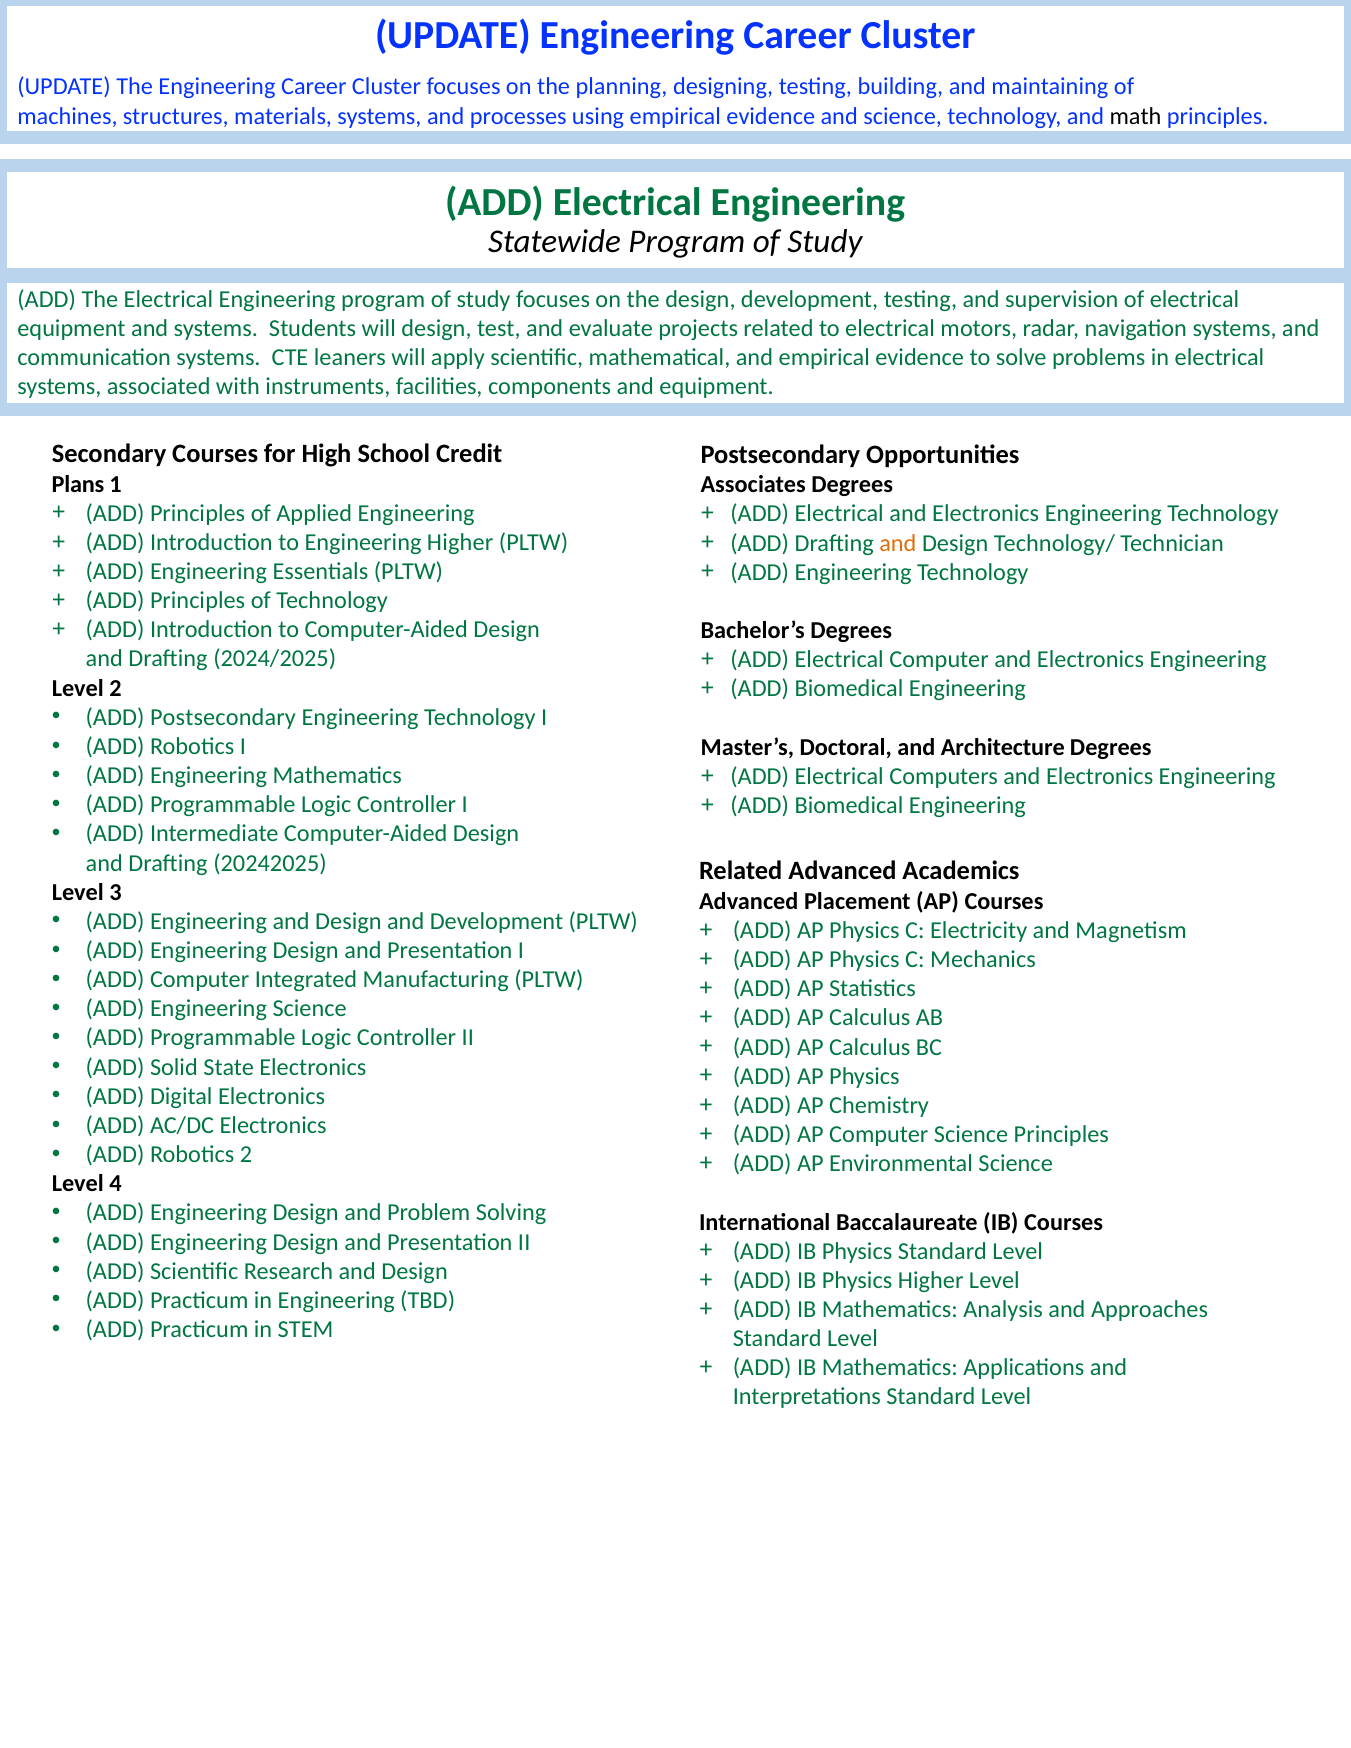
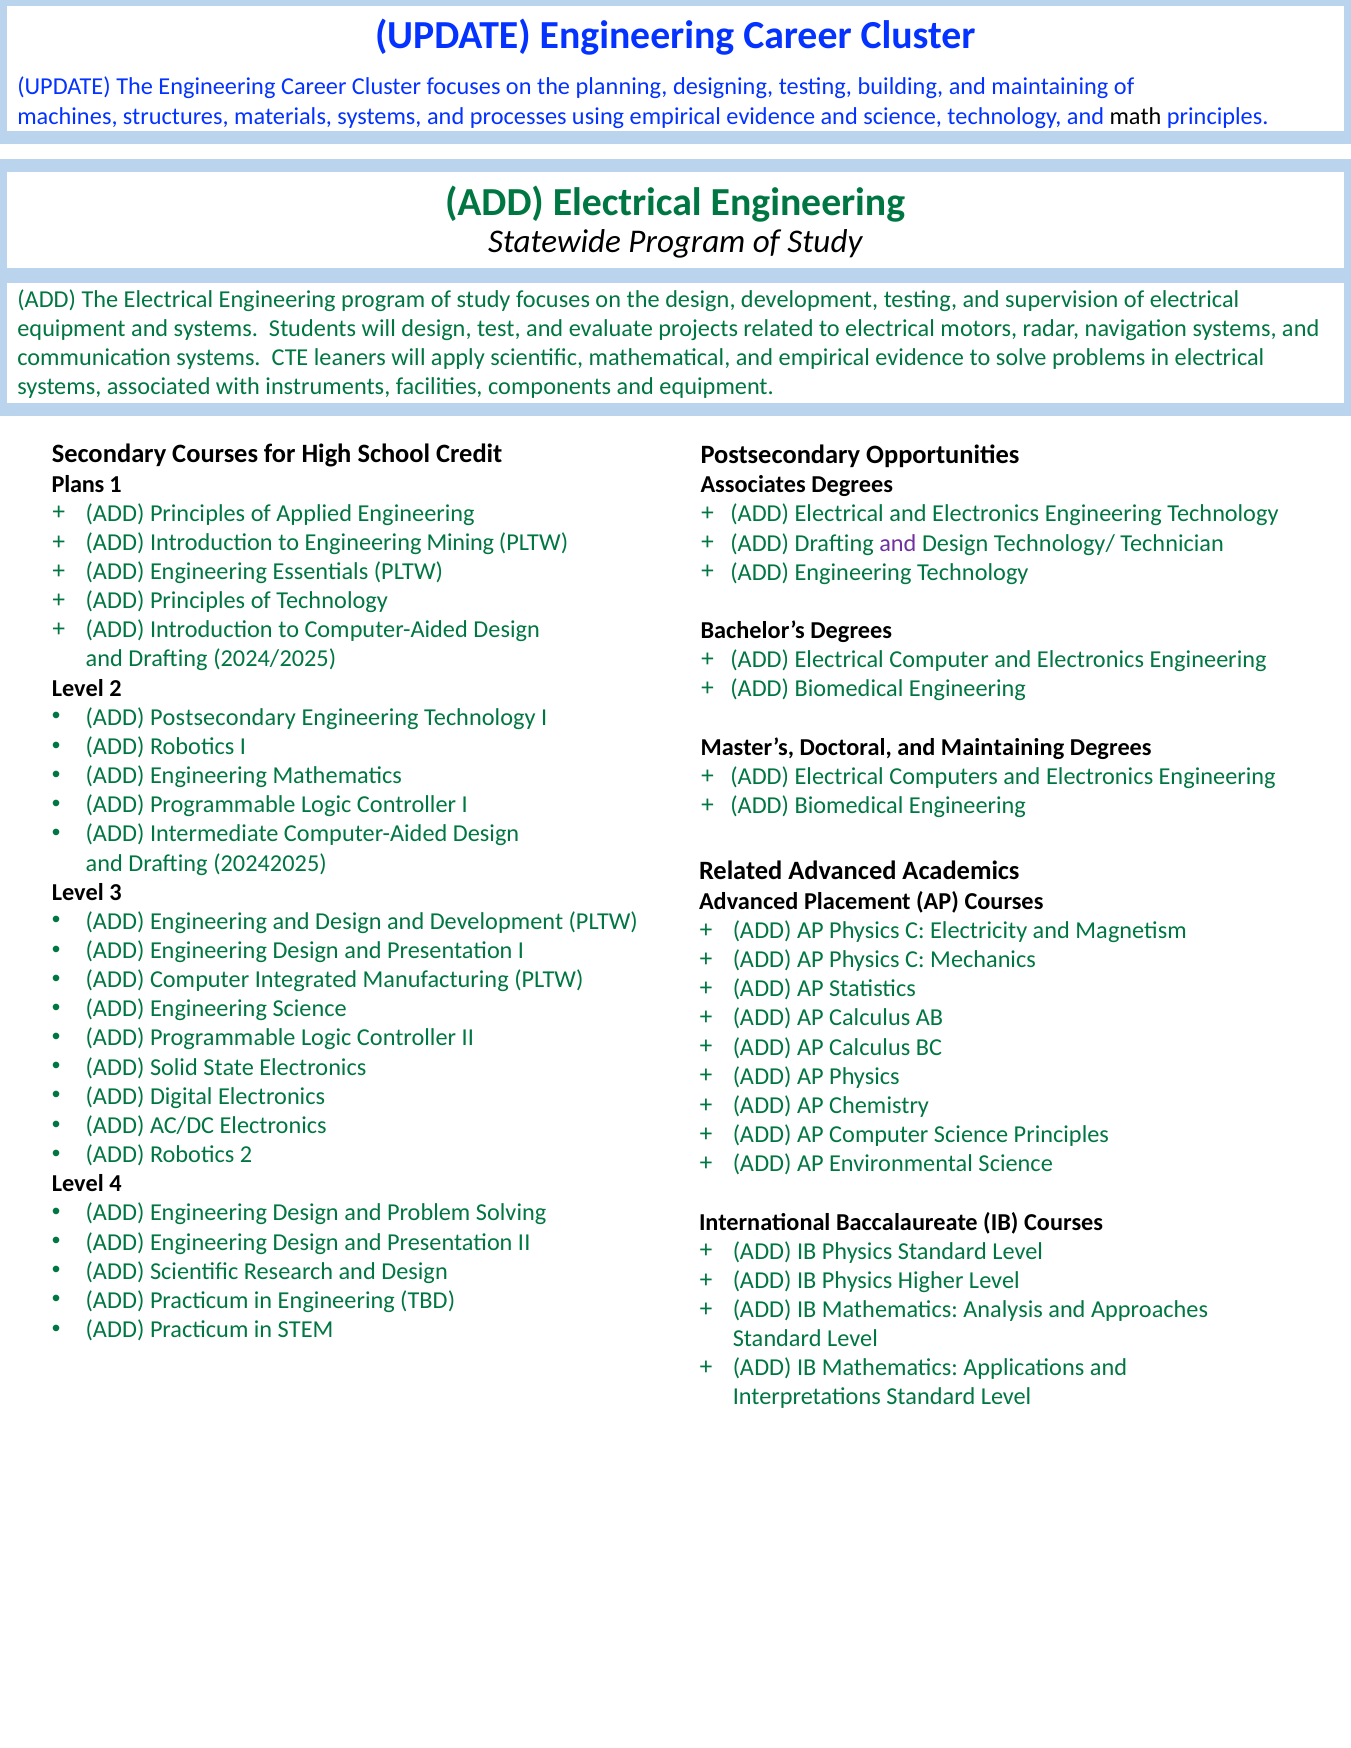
Engineering Higher: Higher -> Mining
and at (898, 543) colour: orange -> purple
Doctoral and Architecture: Architecture -> Maintaining
